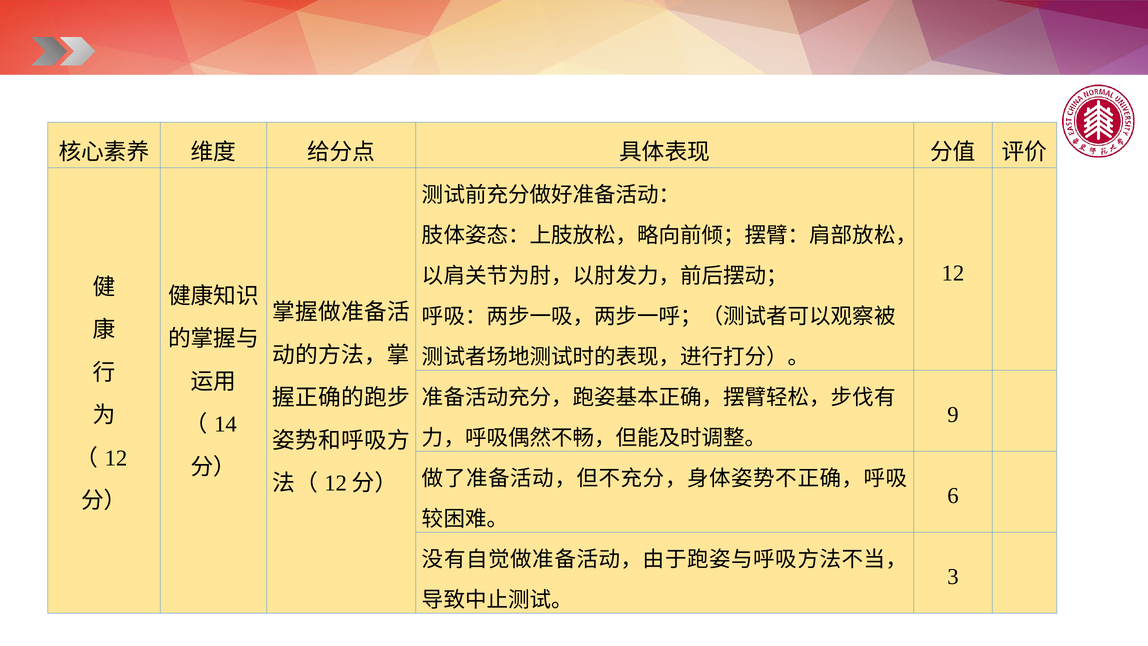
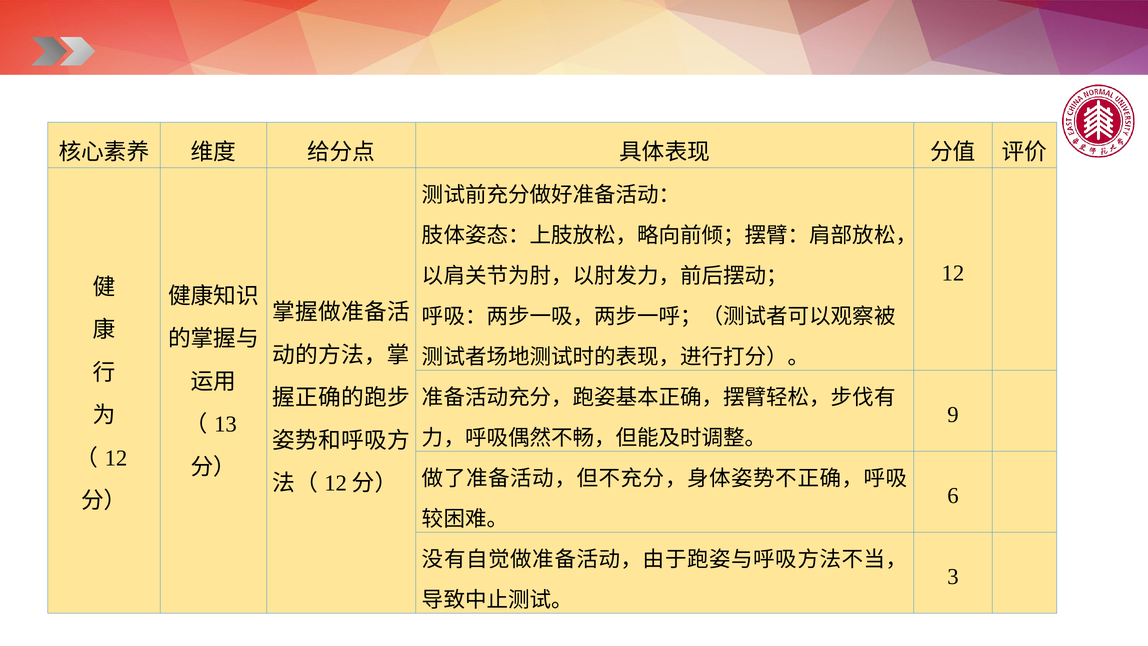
14: 14 -> 13
